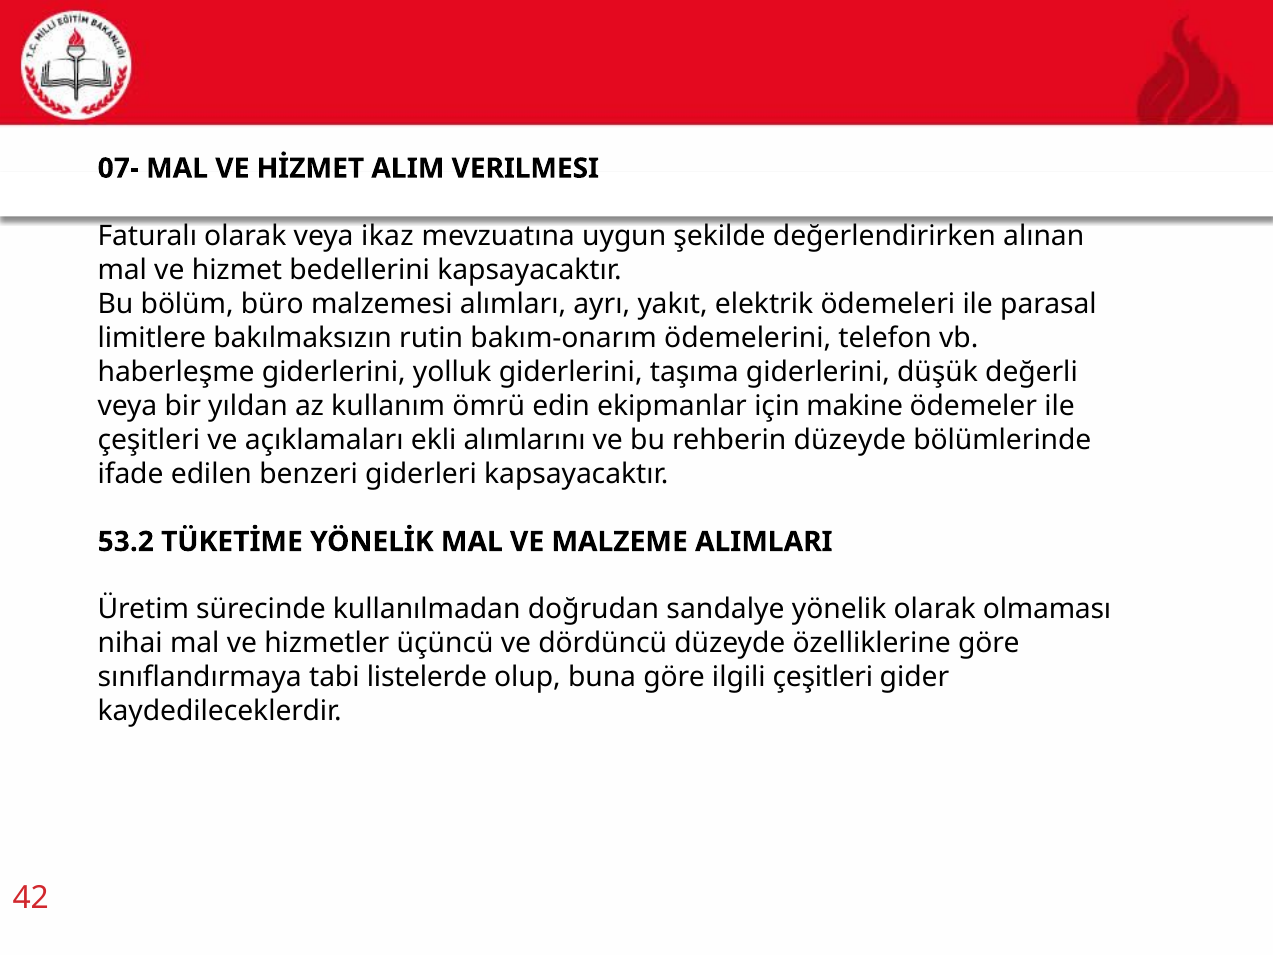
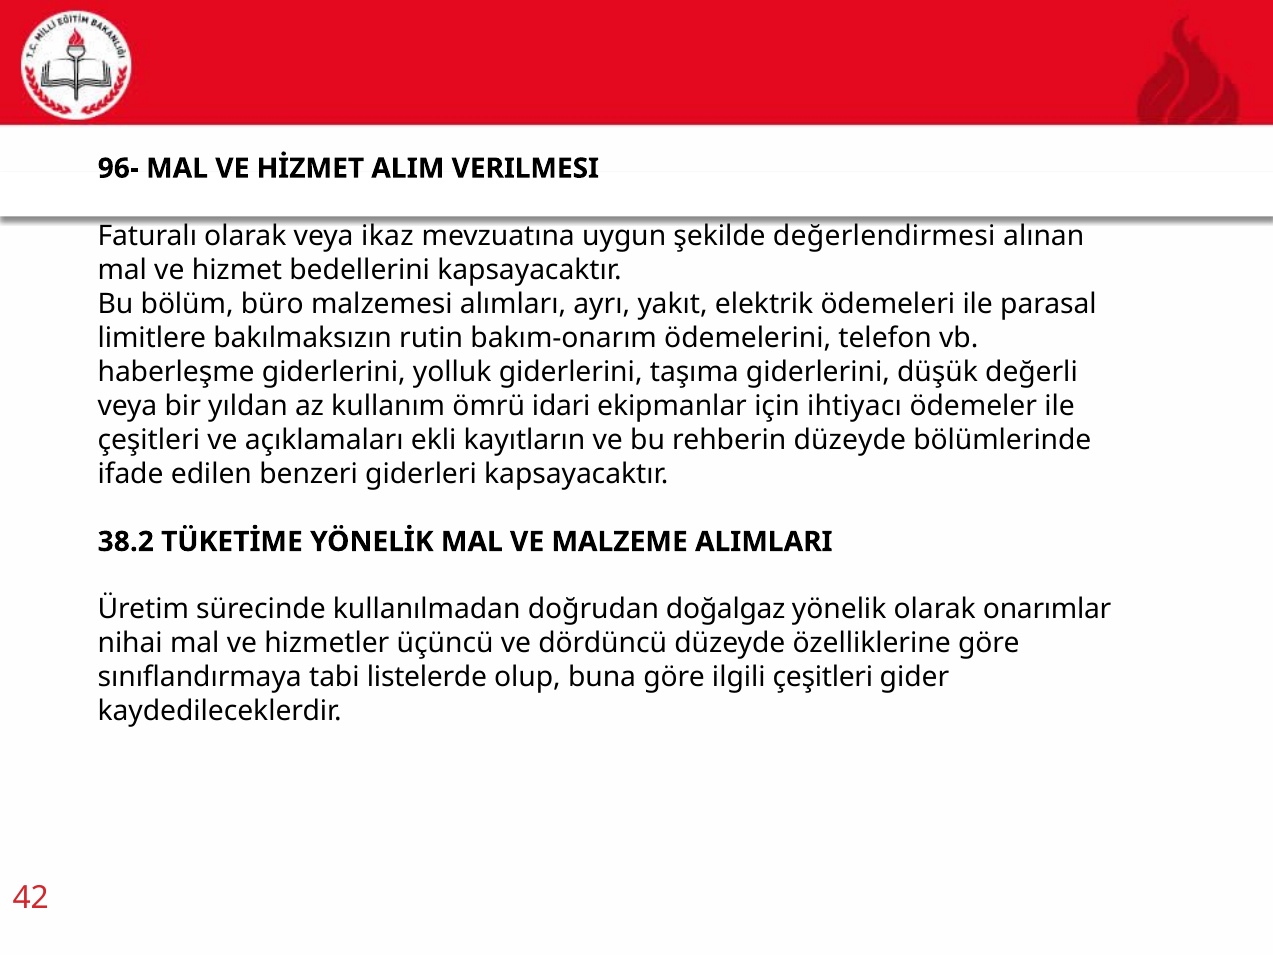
07-: 07- -> 96-
değerlendirirken: değerlendirirken -> değerlendirmesi
edin: edin -> idari
makine: makine -> ihtiyacı
alımlarını: alımlarını -> kayıtların
53.2: 53.2 -> 38.2
sandalye: sandalye -> doğalgaz
olmaması: olmaması -> onarımlar
